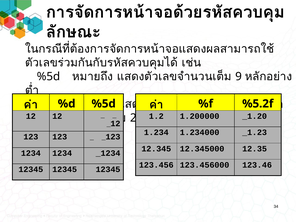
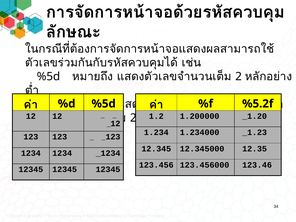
9 at (239, 77): 9 -> 2
